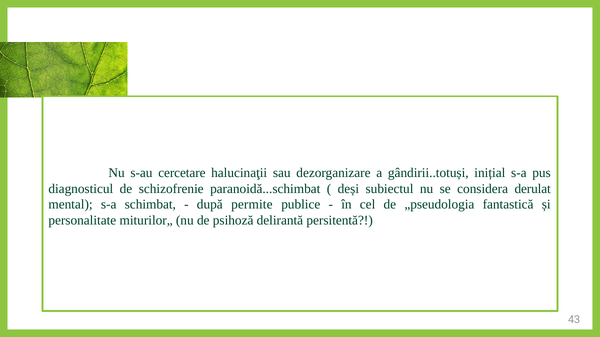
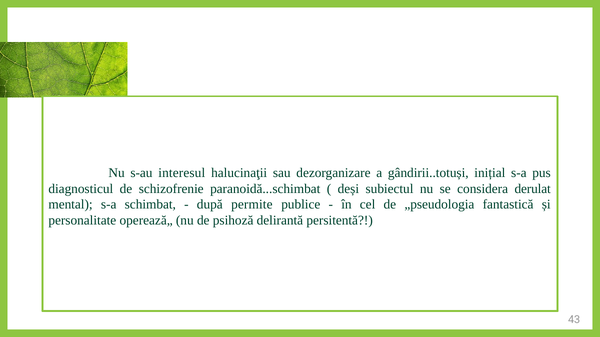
cercetare: cercetare -> interesul
miturilor„: miturilor„ -> operează„
